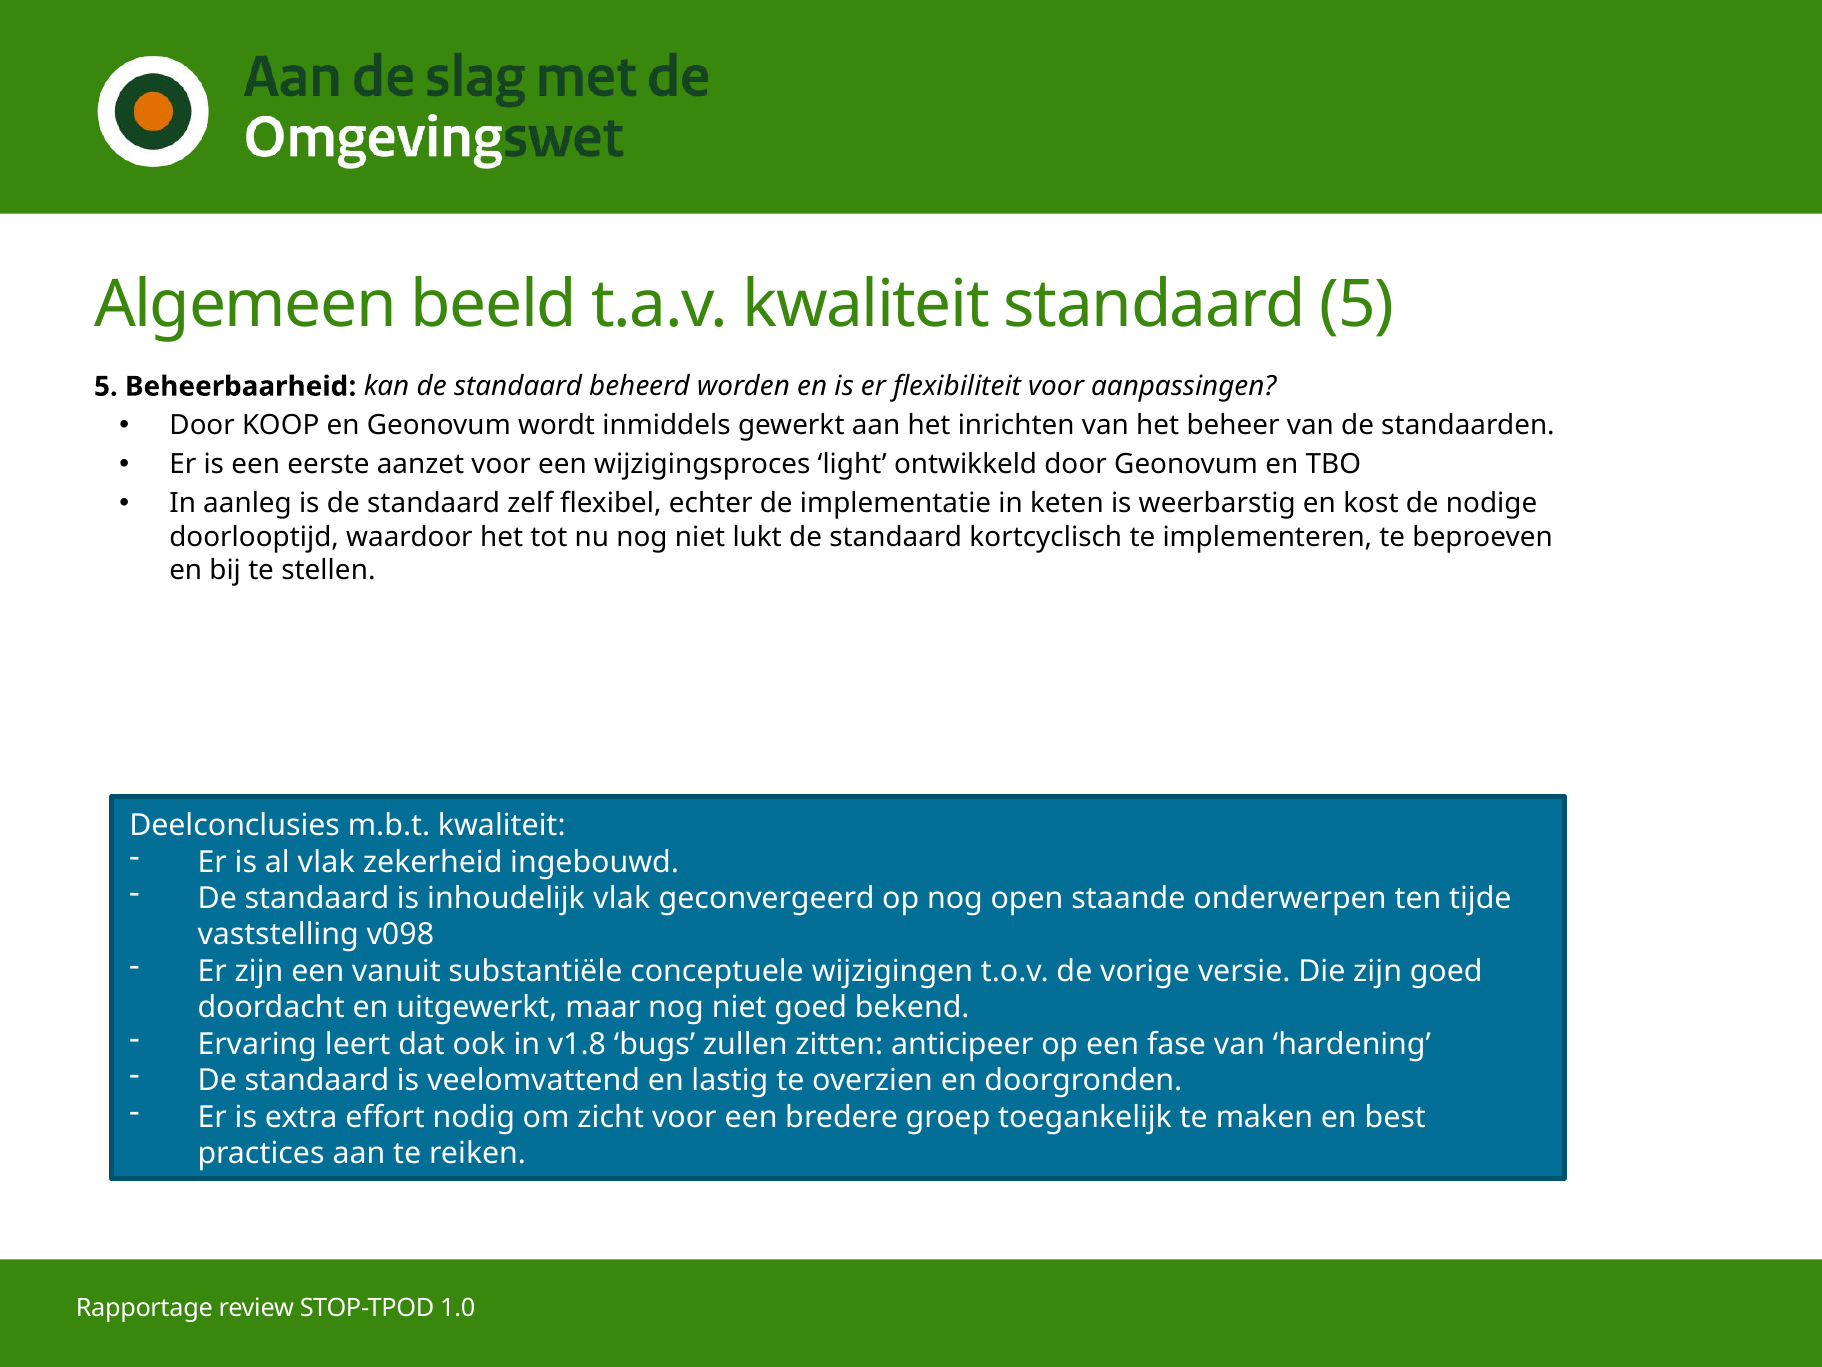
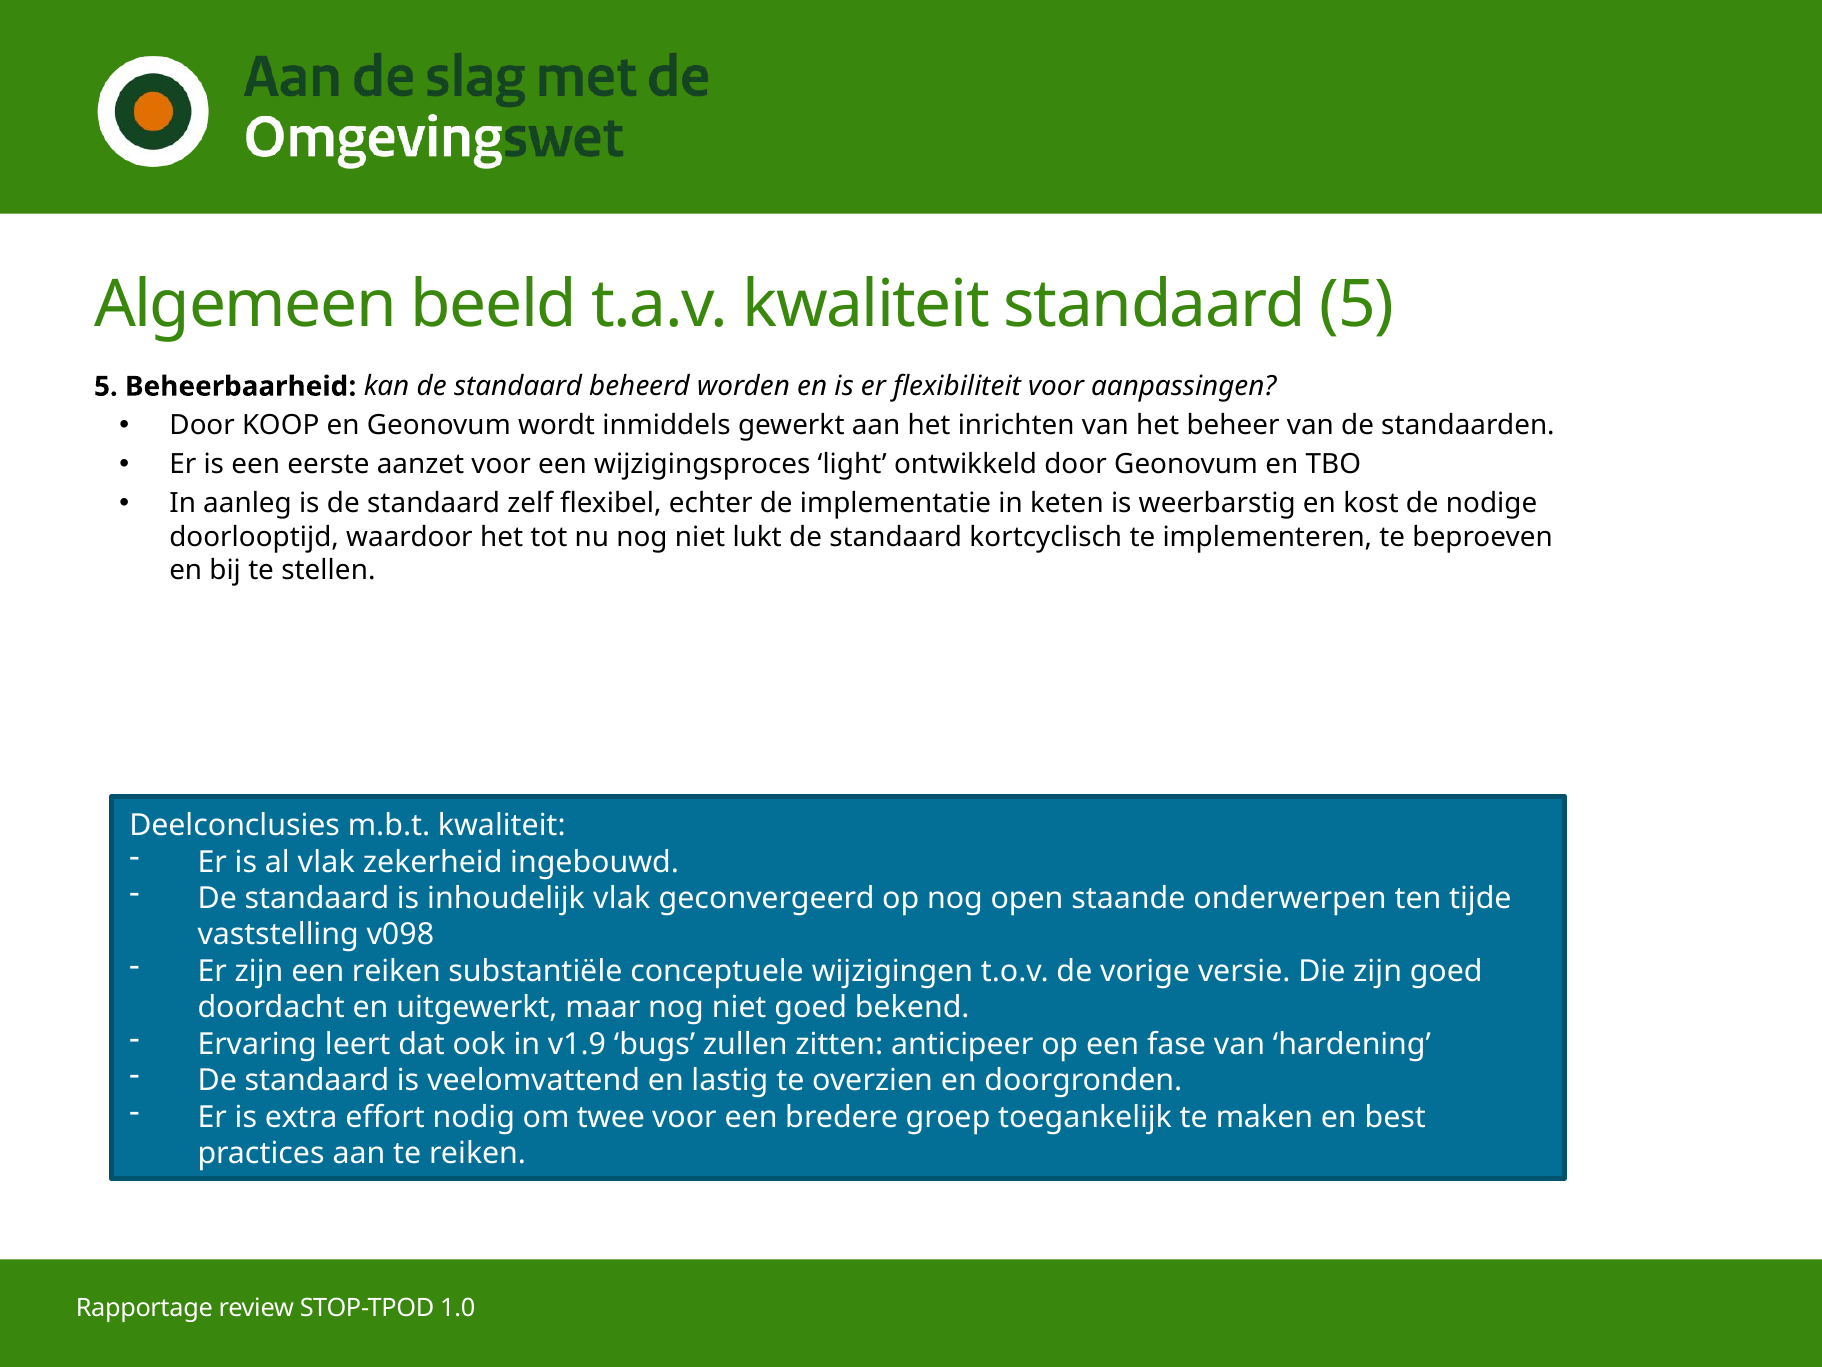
een vanuit: vanuit -> reiken
v1.8: v1.8 -> v1.9
zicht: zicht -> twee
